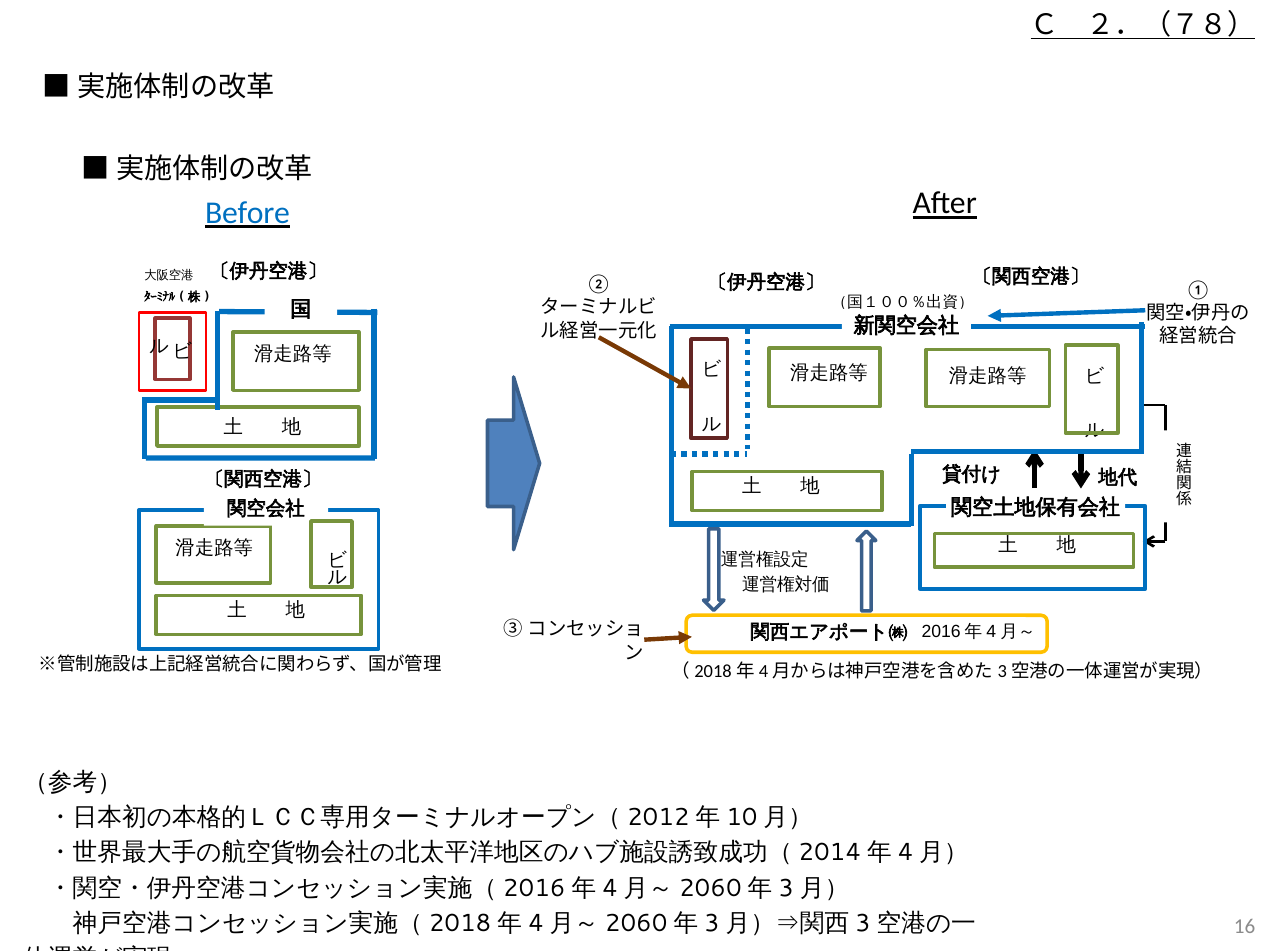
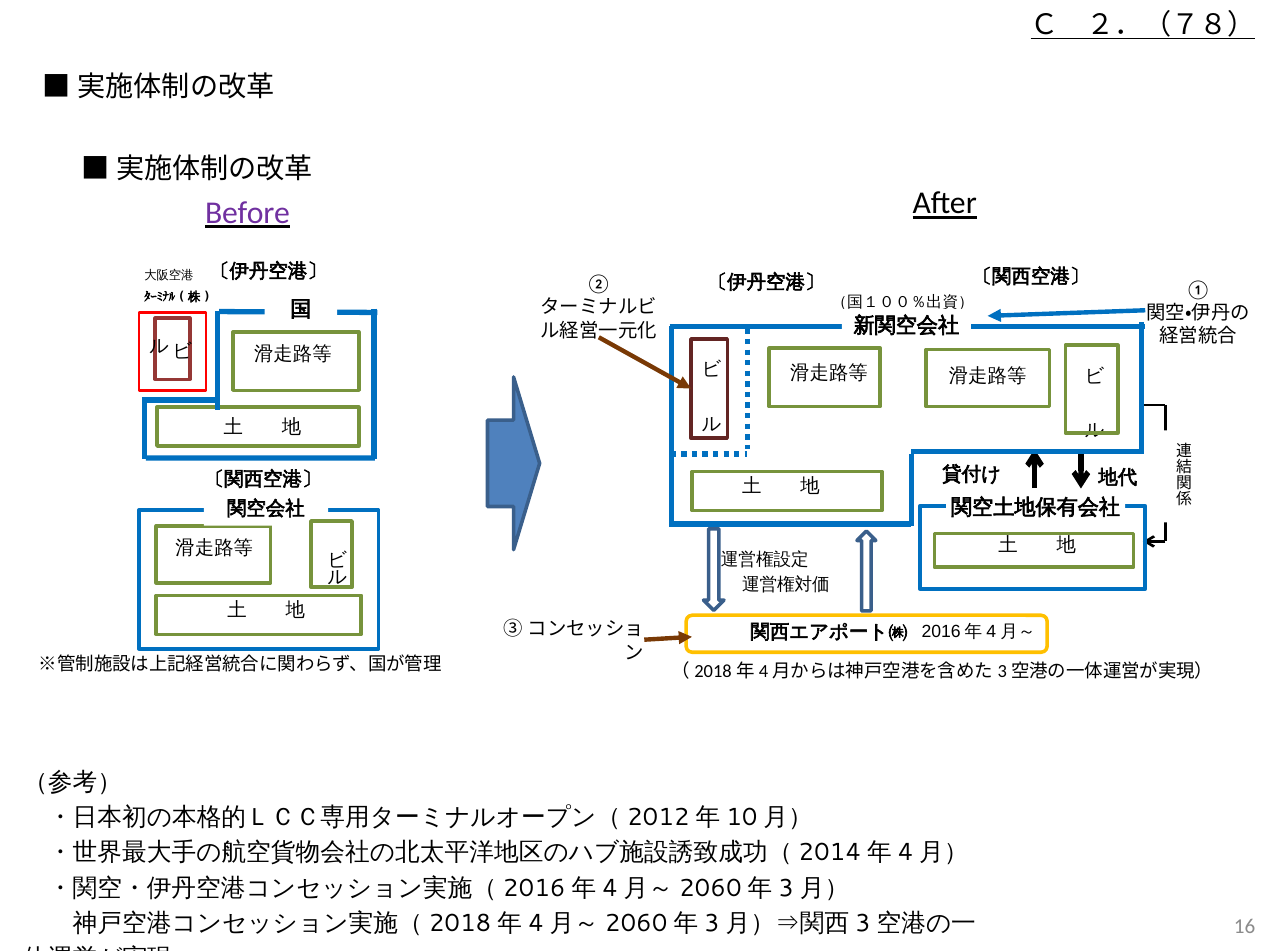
Before colour: blue -> purple
